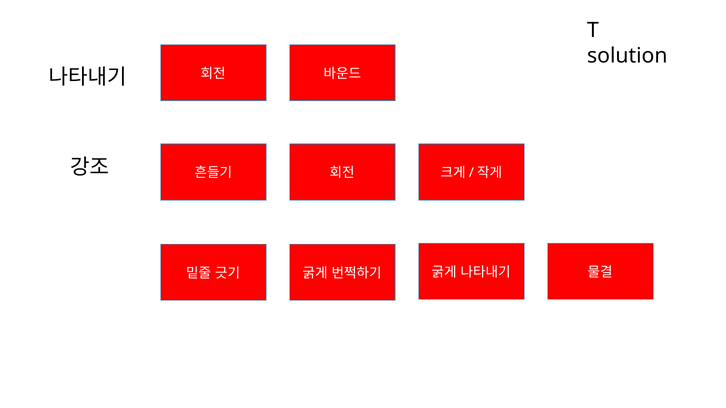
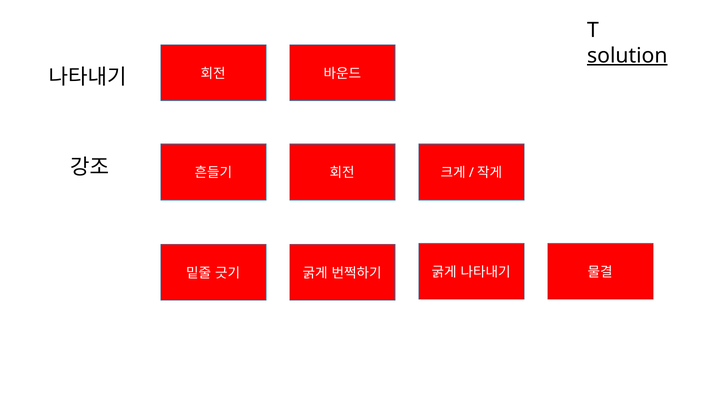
solution underline: none -> present
